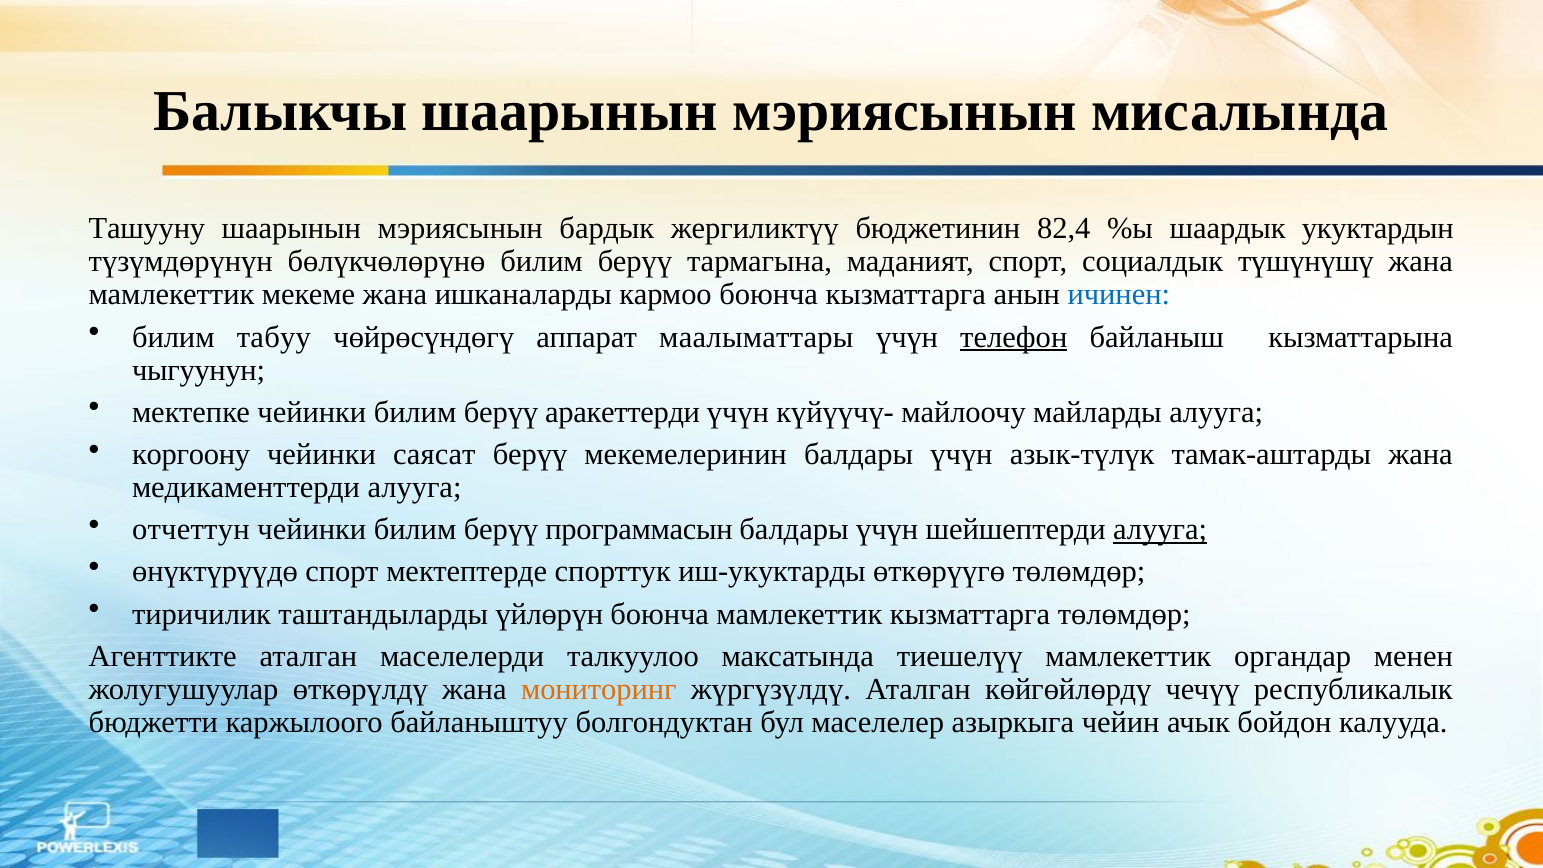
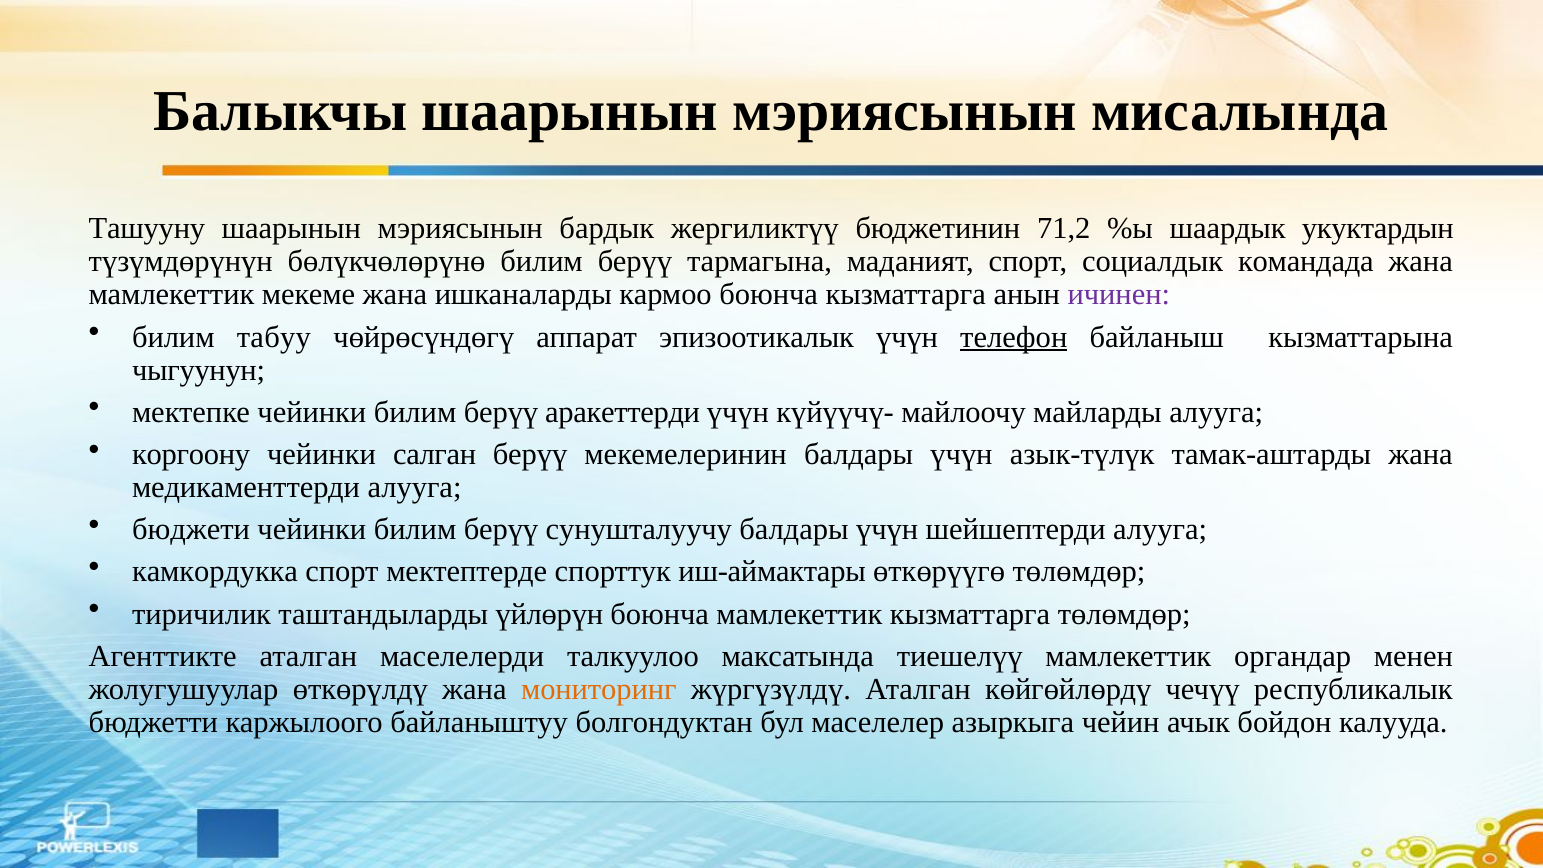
82,4: 82,4 -> 71,2
түшүнүшү: түшүнүшү -> командада
ичинен colour: blue -> purple
маалыматтары: маалыматтары -> эпизоотикалык
саясат: саясат -> салган
отчеттун: отчеттун -> бюджети
программасын: программасын -> сунушталуучу
алууга at (1160, 530) underline: present -> none
өнүктүрүүдө: өнүктүрүүдө -> камкордукка
иш-укуктарды: иш-укуктарды -> иш-аймактары
